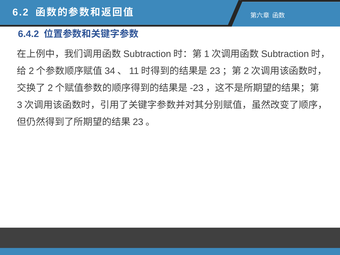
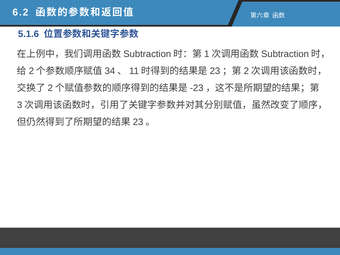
6.4.2: 6.4.2 -> 5.1.6
